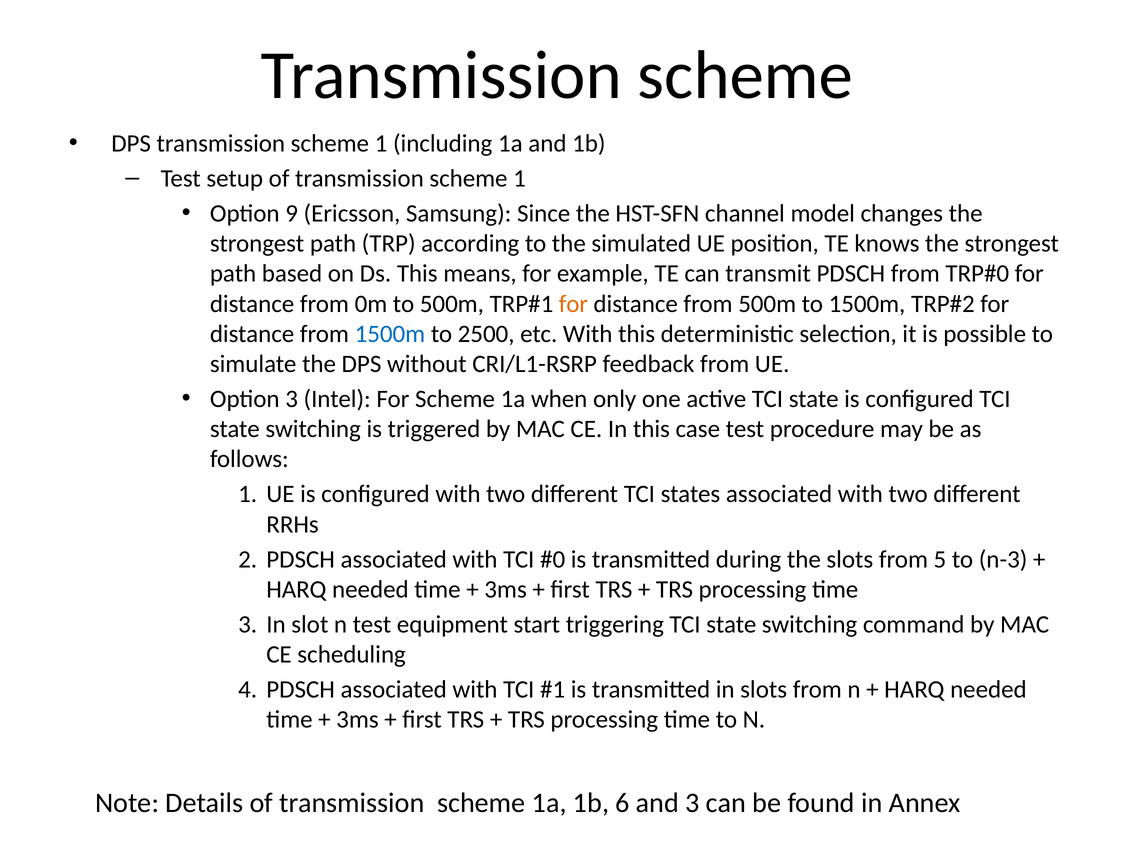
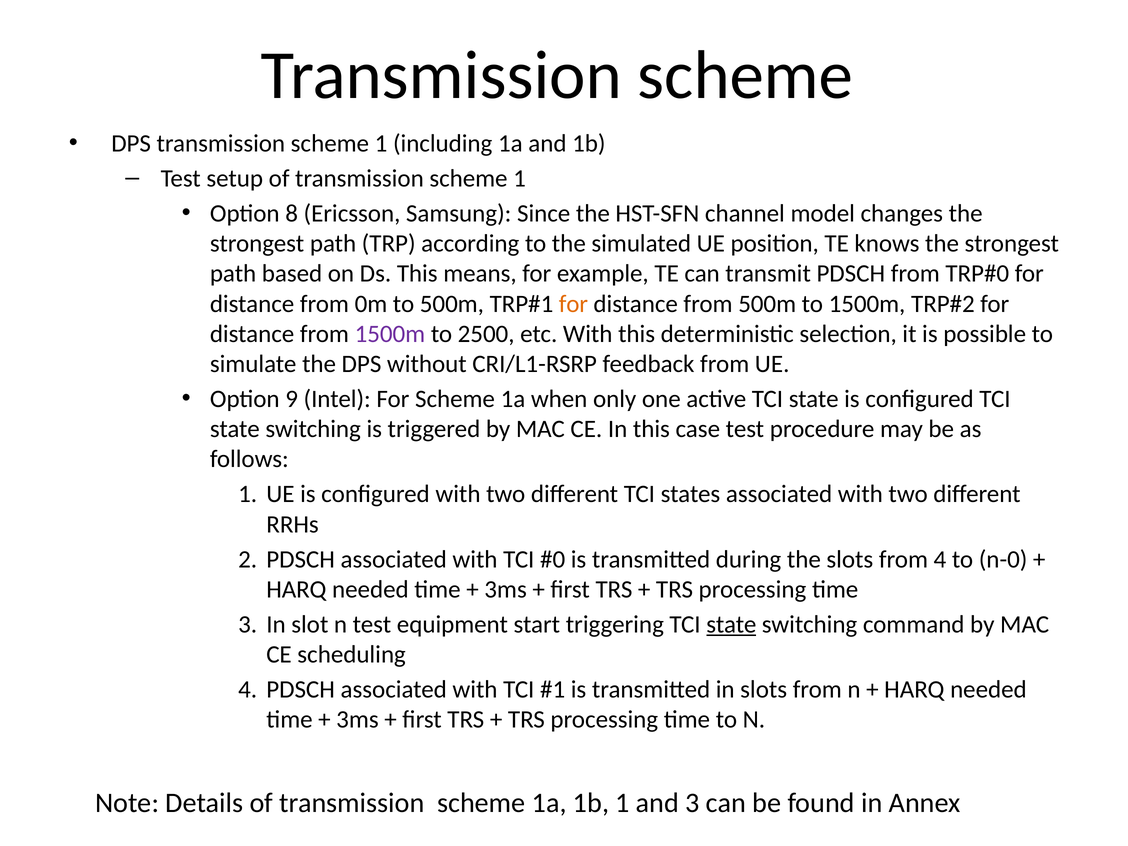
9: 9 -> 8
1500m at (390, 334) colour: blue -> purple
Option 3: 3 -> 9
from 5: 5 -> 4
n-3: n-3 -> n-0
state at (731, 624) underline: none -> present
1b 6: 6 -> 1
